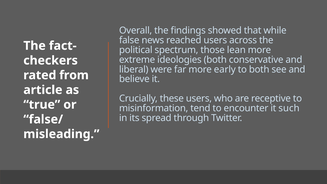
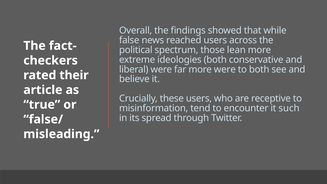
more early: early -> were
from: from -> their
